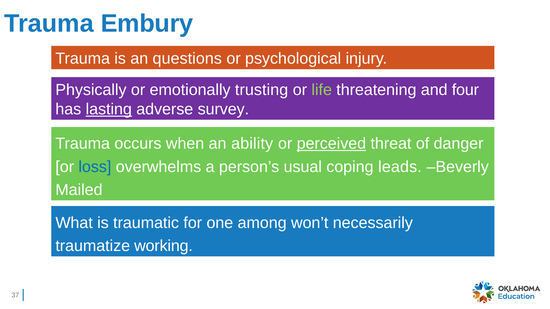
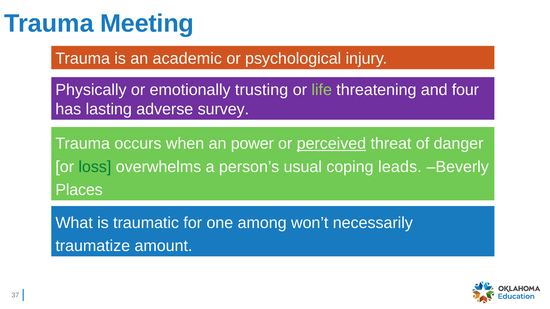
Embury: Embury -> Meeting
questions: questions -> academic
lasting underline: present -> none
ability: ability -> power
loss colour: blue -> green
Mailed: Mailed -> Places
working: working -> amount
